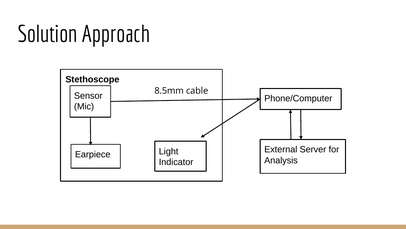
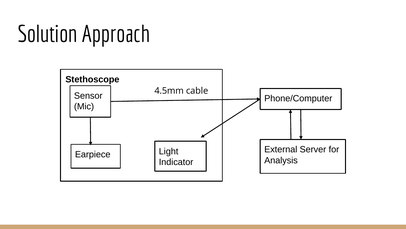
8.5mm: 8.5mm -> 4.5mm
